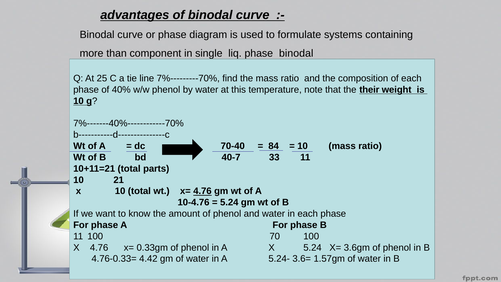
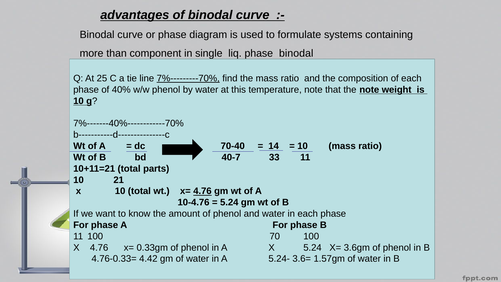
7%---------70% underline: none -> present
the their: their -> note
84: 84 -> 14
